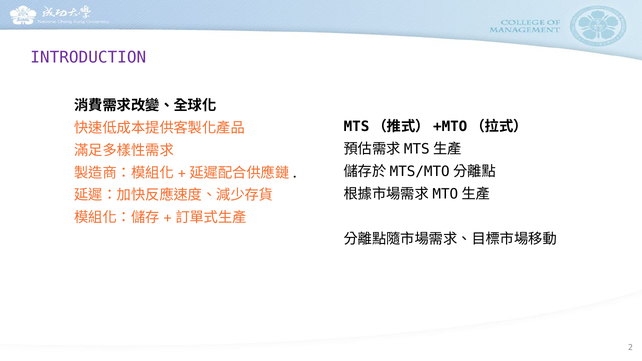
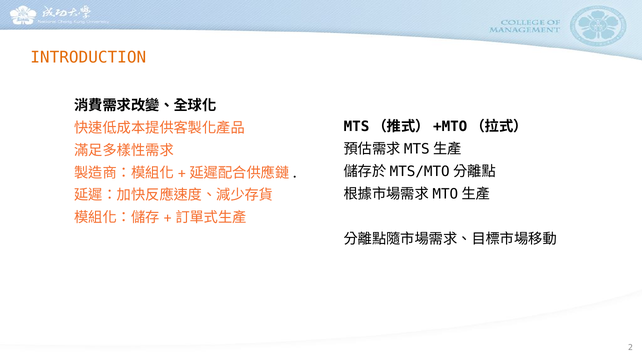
INTRODUCTION colour: purple -> orange
